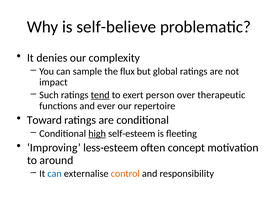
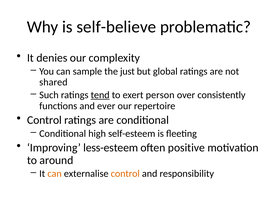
flux: flux -> just
impact: impact -> shared
therapeutic: therapeutic -> consistently
Toward at (44, 120): Toward -> Control
high underline: present -> none
concept: concept -> positive
can at (55, 173) colour: blue -> orange
